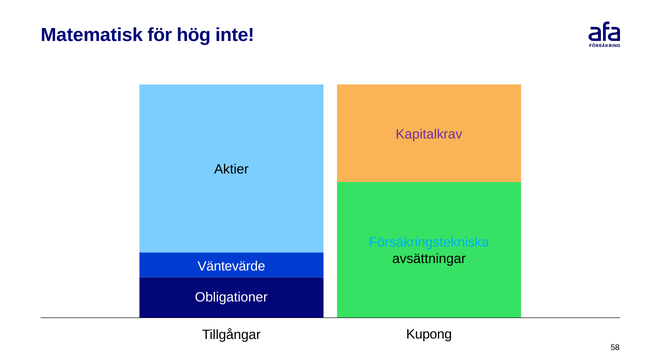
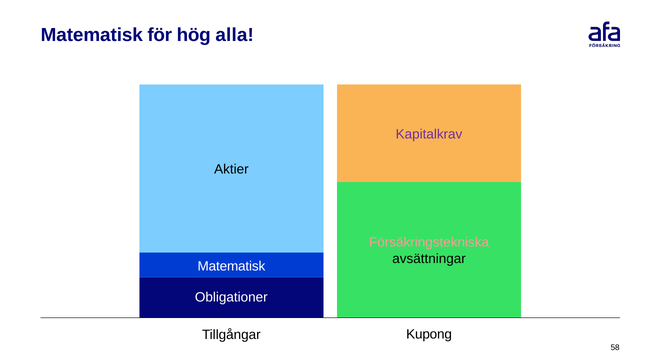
inte: inte -> alla
Försäkringstekniska colour: light blue -> pink
Väntevärde at (231, 266): Väntevärde -> Matematisk
